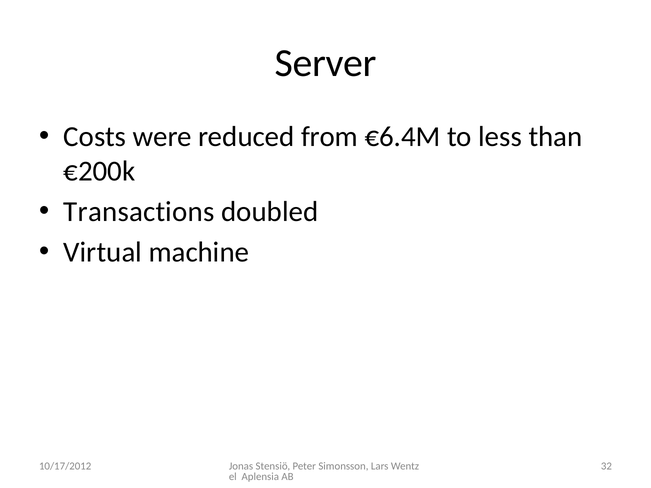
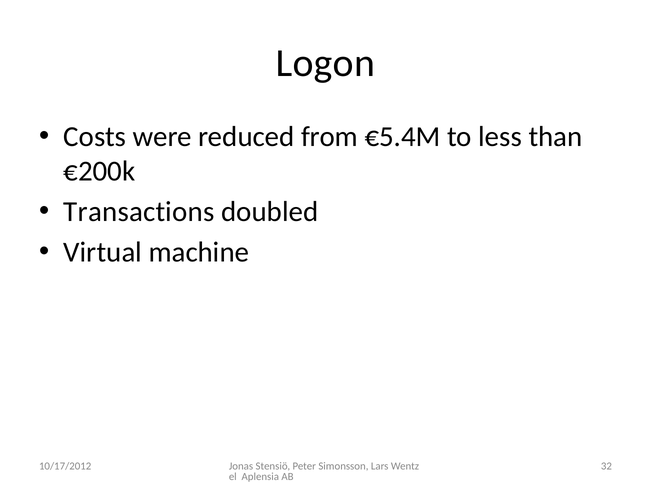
Server: Server -> Logon
€6.4M: €6.4M -> €5.4M
